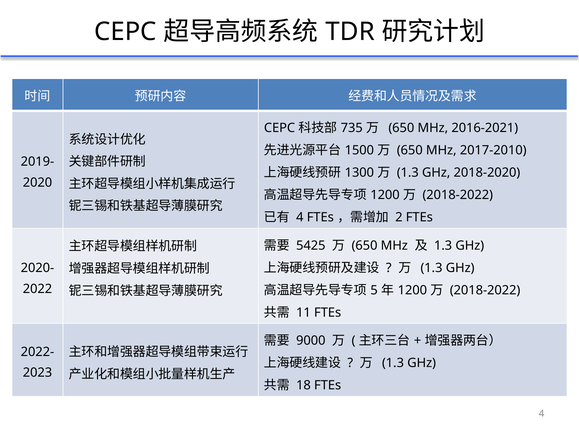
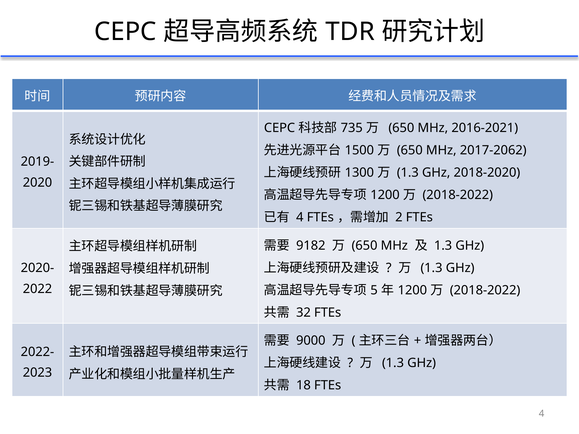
2017-2010: 2017-2010 -> 2017-2062
5425: 5425 -> 9182
11: 11 -> 32
